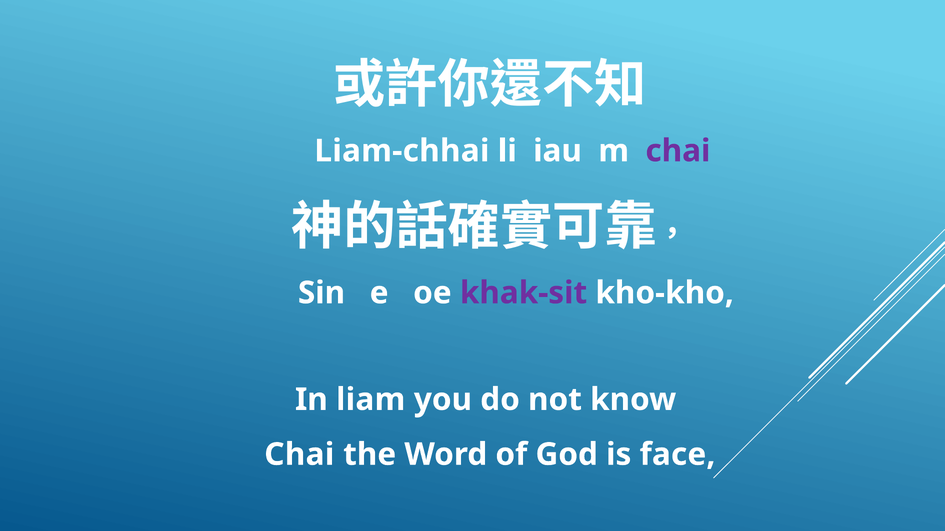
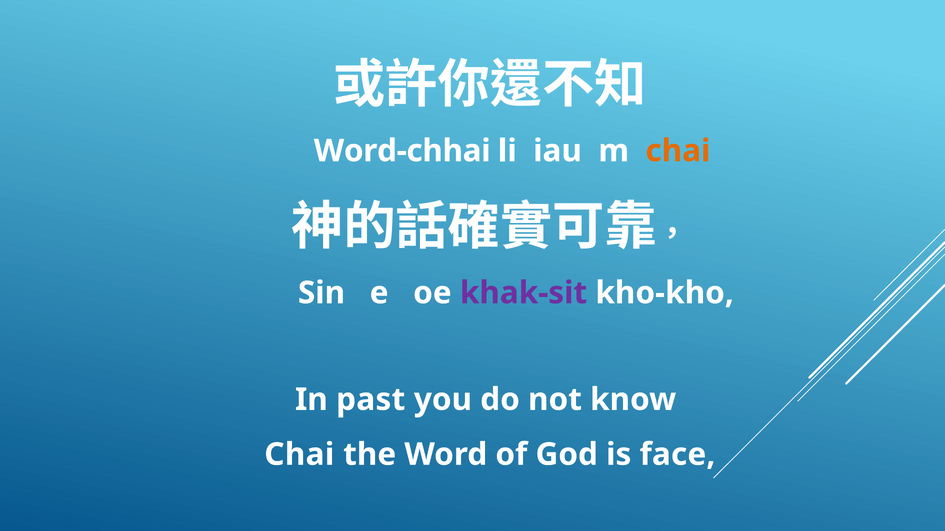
Liam-chhai: Liam-chhai -> Word-chhai
chai at (678, 151) colour: purple -> orange
liam: liam -> past
